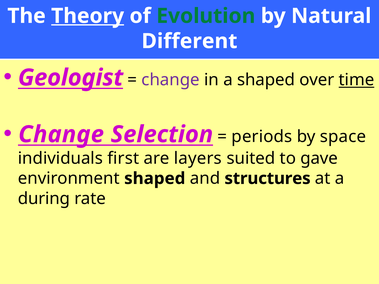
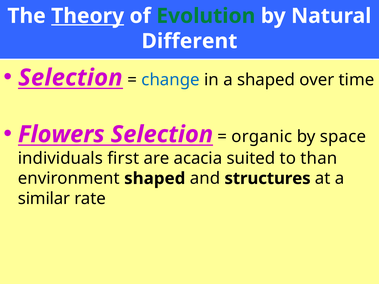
Geologist at (71, 78): Geologist -> Selection
change at (171, 80) colour: purple -> blue
time underline: present -> none
Change at (61, 135): Change -> Flowers
periods: periods -> organic
layers: layers -> acacia
gave: gave -> than
during: during -> similar
